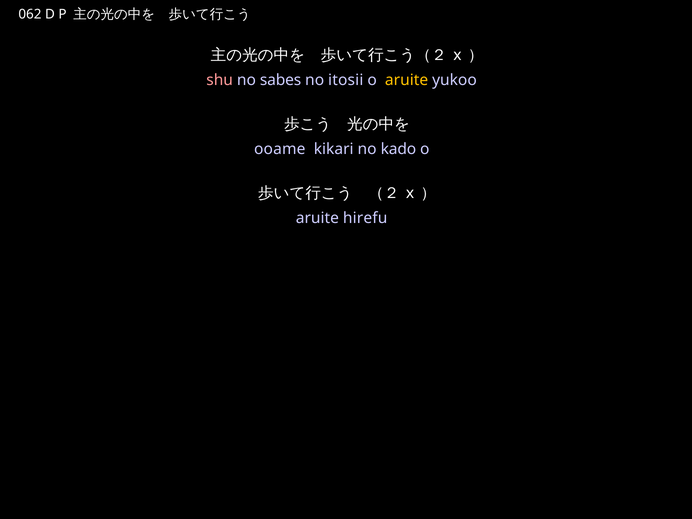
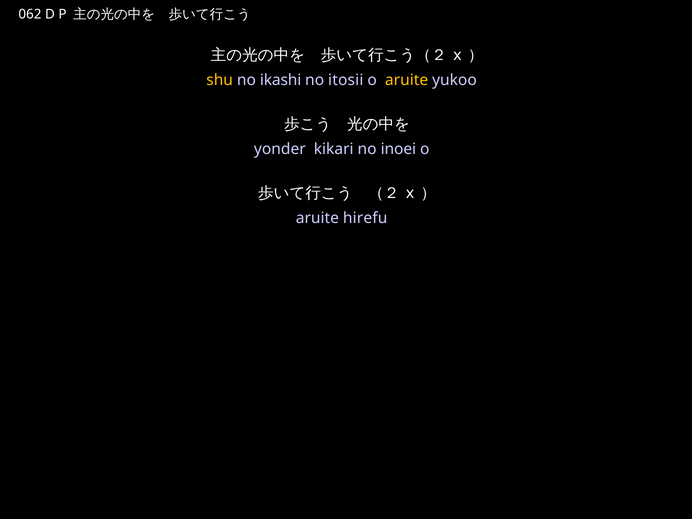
shu colour: pink -> yellow
sabes: sabes -> ikashi
ooame: ooame -> yonder
kado: kado -> inoei
